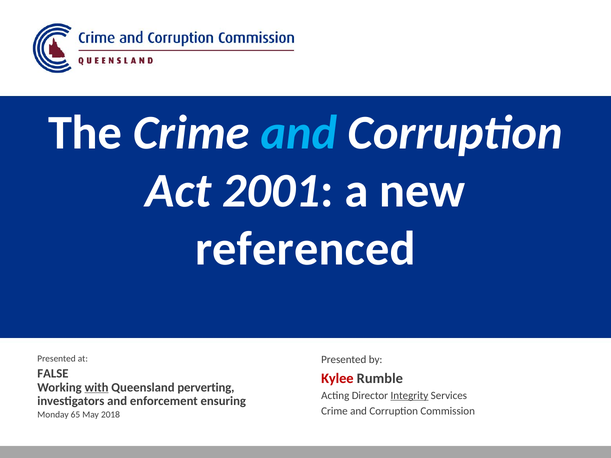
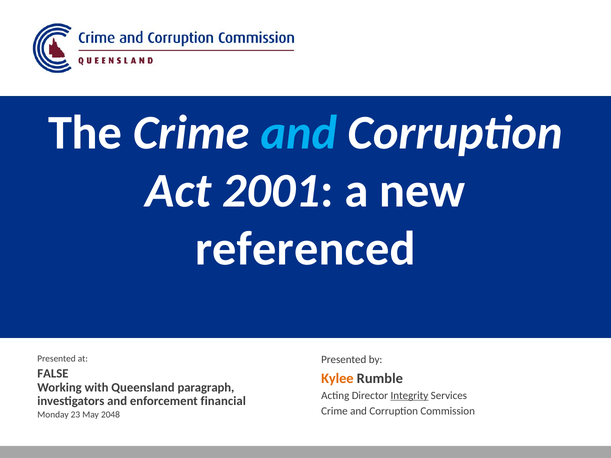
Kylee colour: red -> orange
with underline: present -> none
perverting: perverting -> paragraph
ensuring: ensuring -> financial
65: 65 -> 23
2018: 2018 -> 2048
